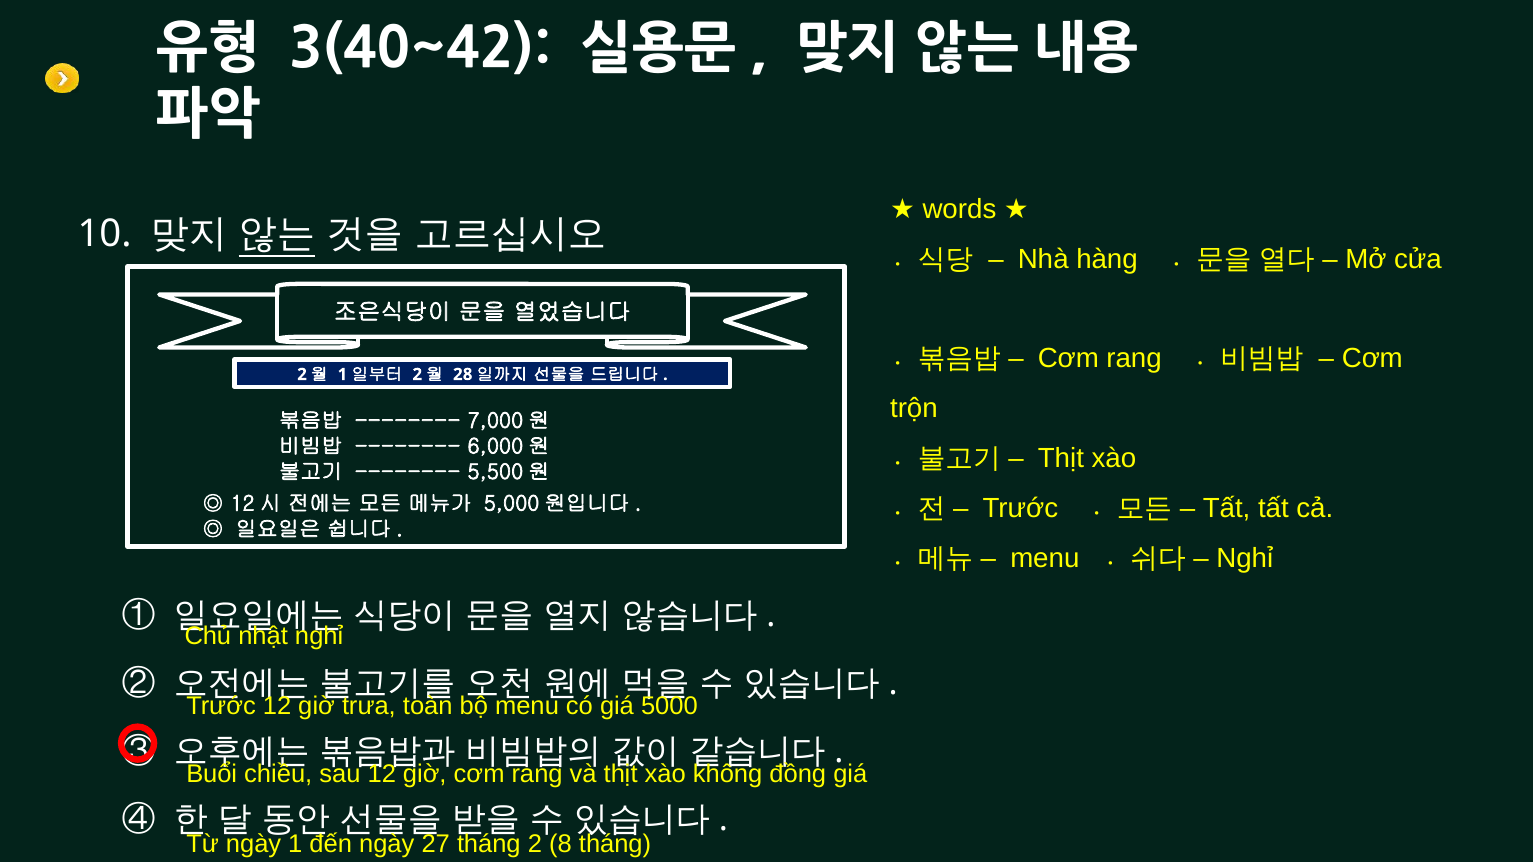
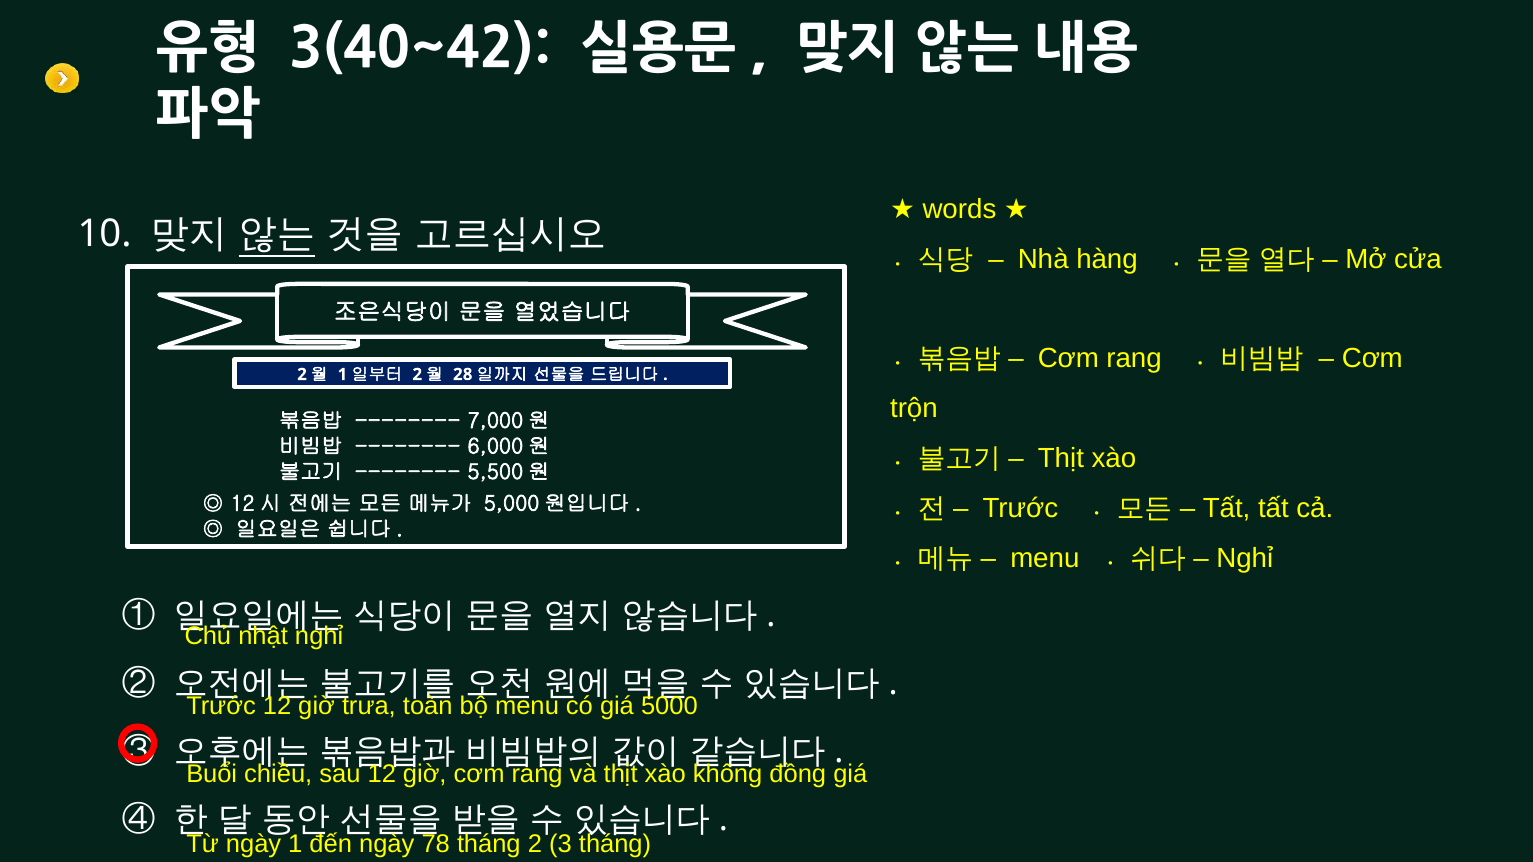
27: 27 -> 78
8: 8 -> 3
